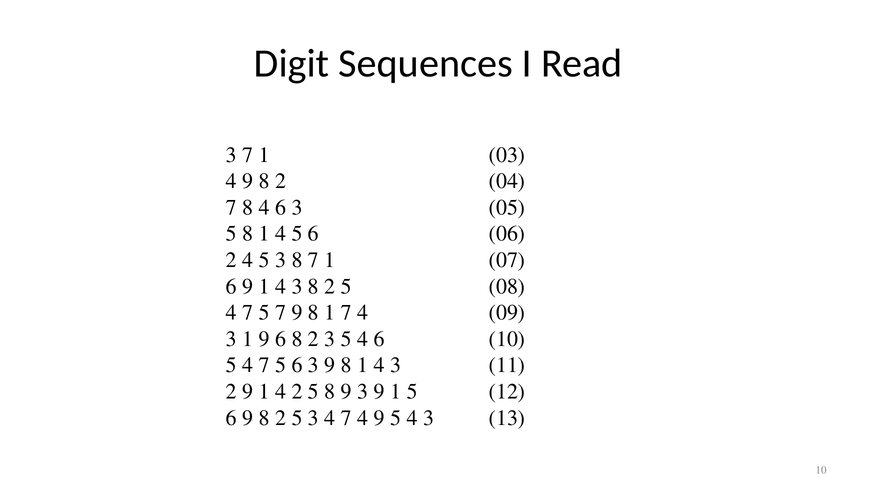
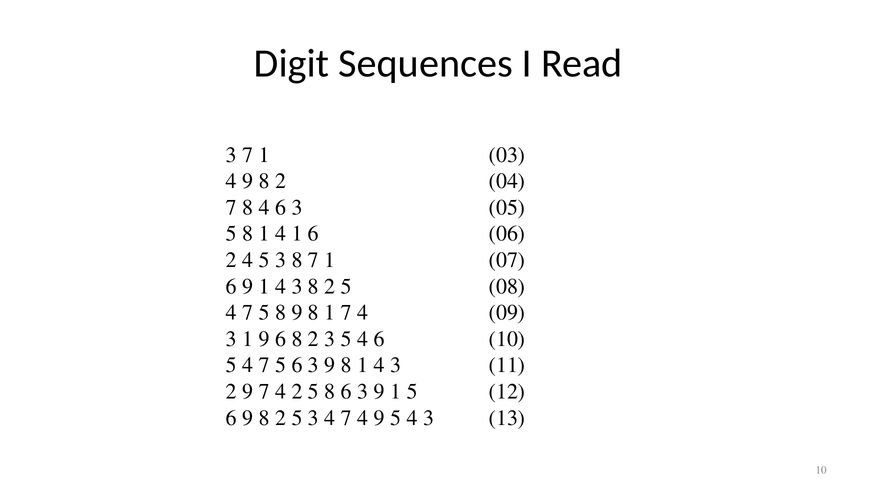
1 4 5: 5 -> 1
7 5 7: 7 -> 8
2 9 1: 1 -> 7
8 9: 9 -> 6
